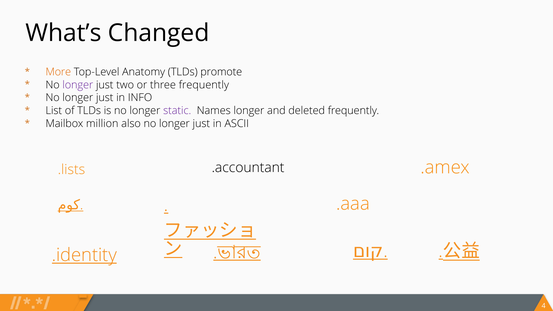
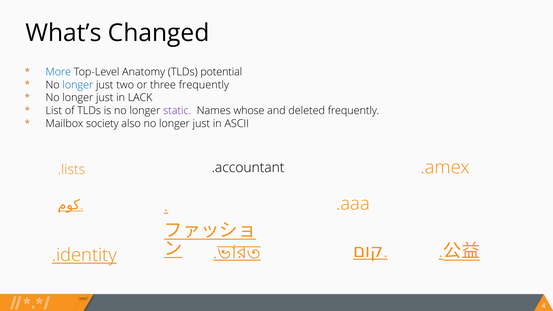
More colour: orange -> blue
promote: promote -> potential
longer at (78, 85) colour: purple -> blue
INFO: INFO -> LACK
Names longer: longer -> whose
million: million -> society
